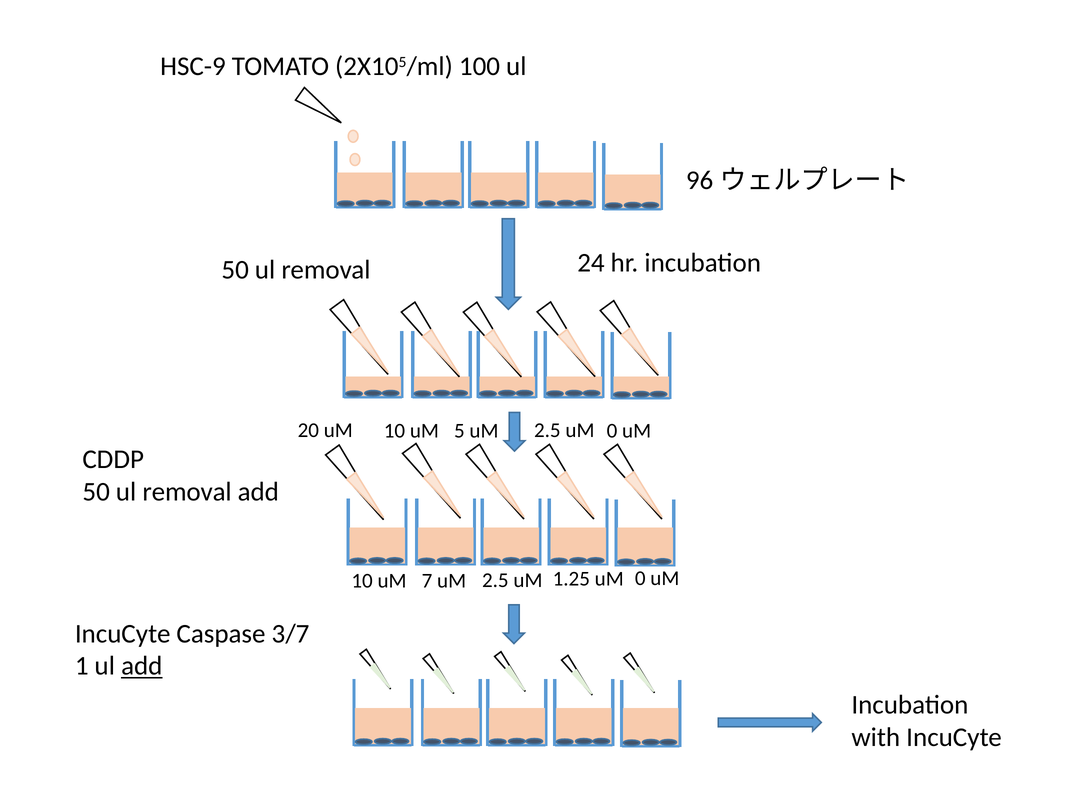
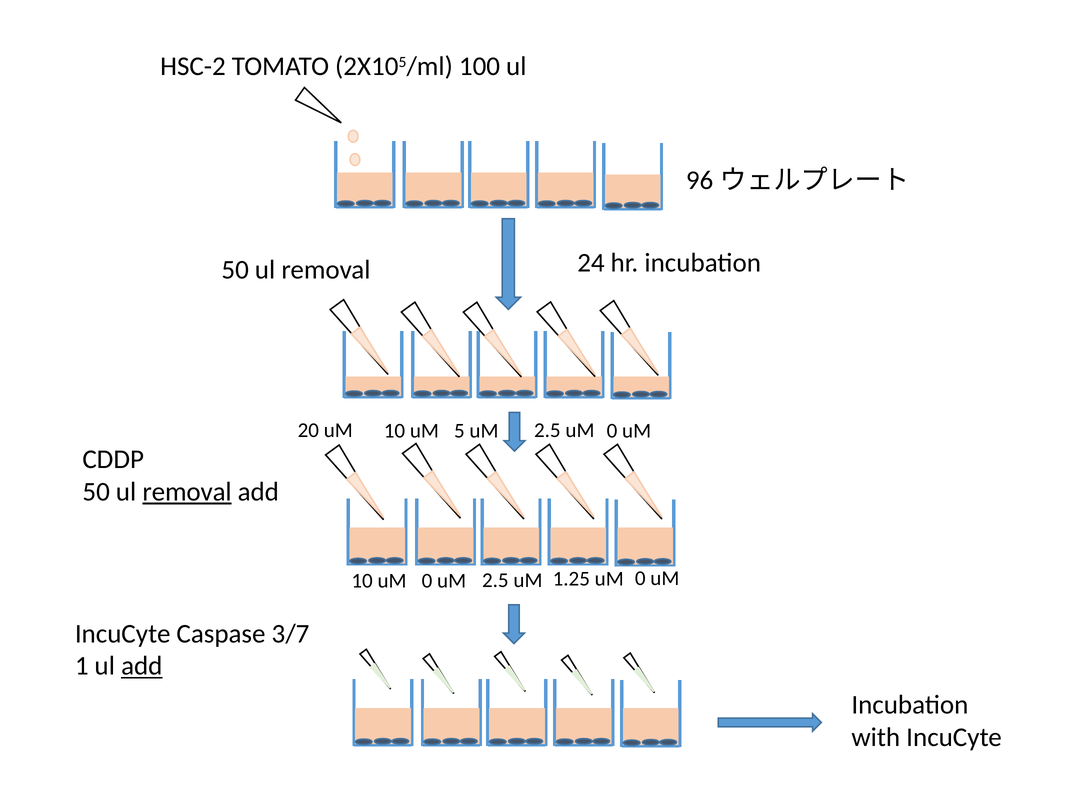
HSC-9: HSC-9 -> HSC-2
removal at (187, 492) underline: none -> present
10 uM 7: 7 -> 0
